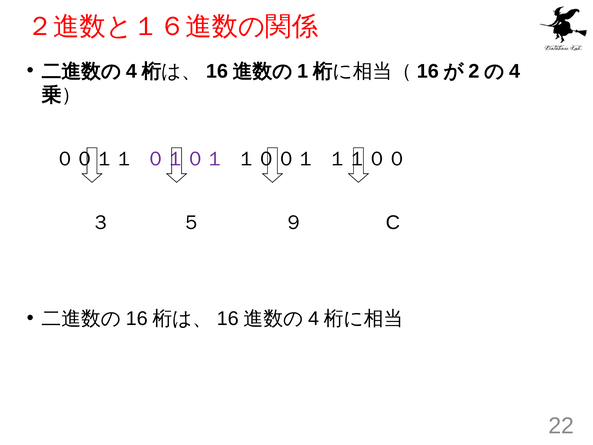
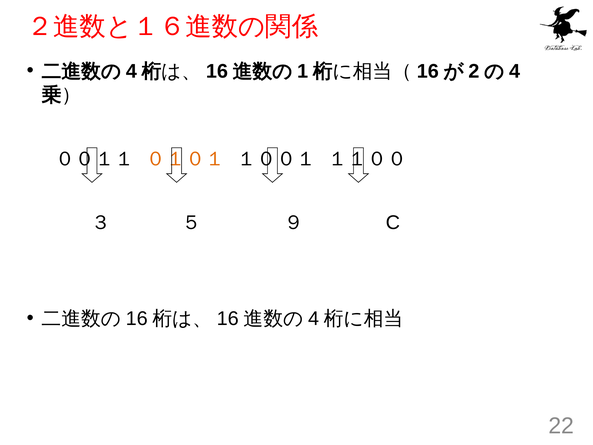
０１０１ colour: purple -> orange
